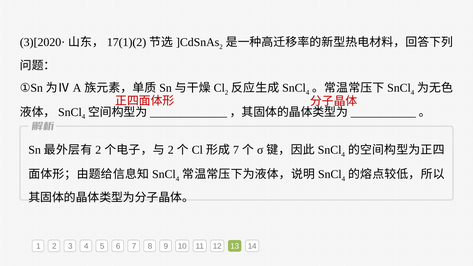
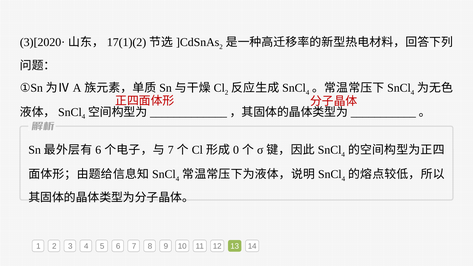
2 at (98, 150): 2 -> 6
2 at (171, 150): 2 -> 7
7 at (236, 150): 7 -> 0
